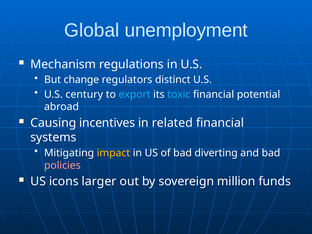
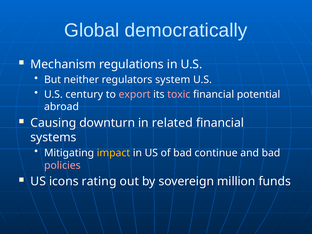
unemployment: unemployment -> democratically
change: change -> neither
distinct: distinct -> system
export colour: light blue -> pink
toxic colour: light blue -> pink
incentives: incentives -> downturn
diverting: diverting -> continue
larger: larger -> rating
